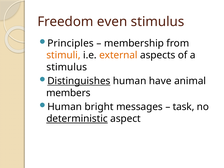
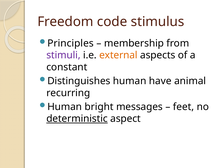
even: even -> code
stimuli colour: orange -> purple
stimulus at (67, 67): stimulus -> constant
Distinguishes underline: present -> none
members: members -> recurring
task: task -> feet
